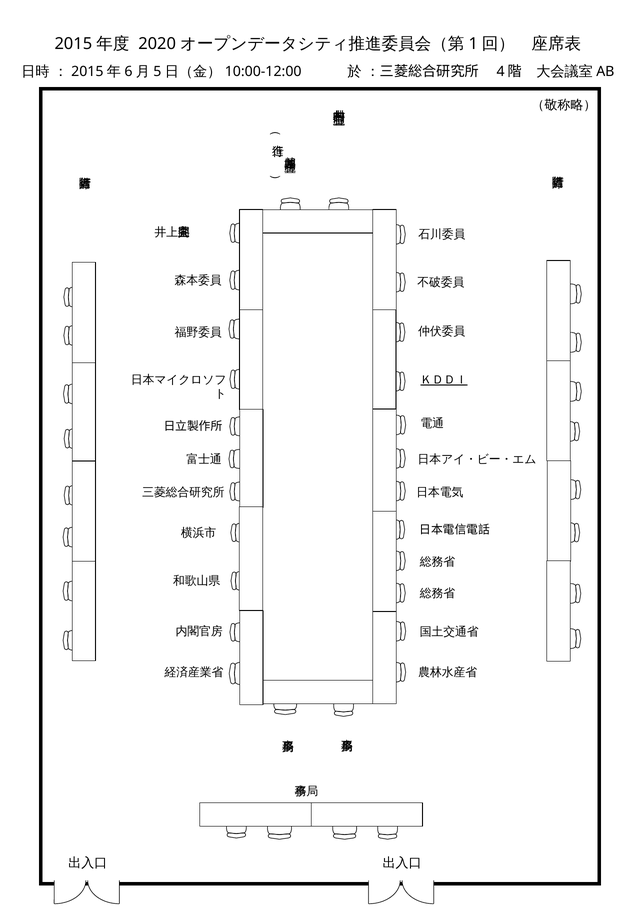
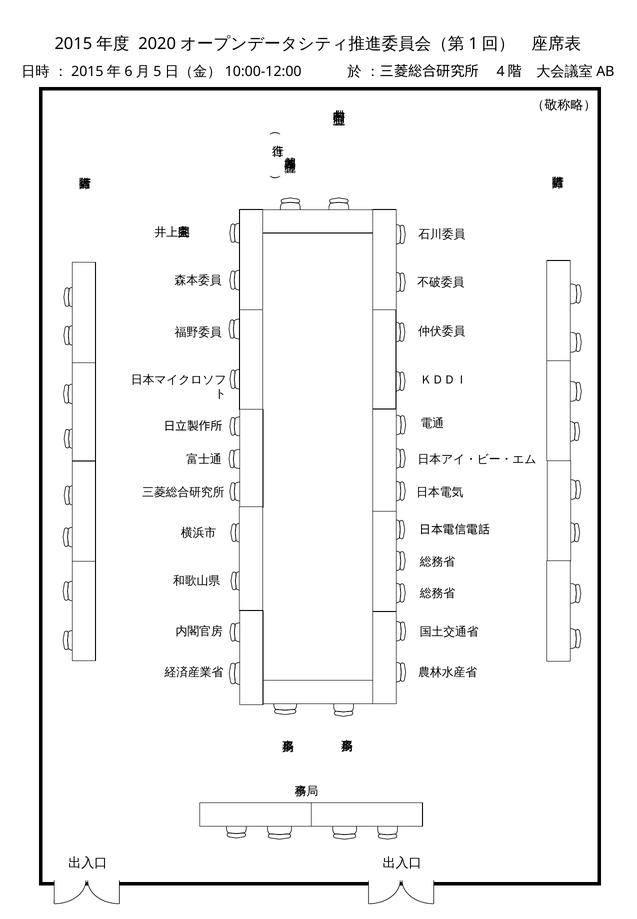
ＫＤＤＩ underline: present -> none
